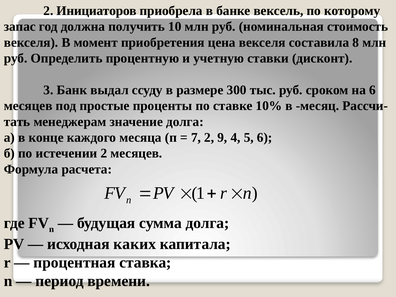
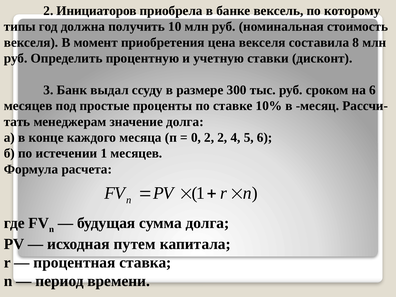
запас: запас -> типы
7: 7 -> 0
2 9: 9 -> 2
истечении 2: 2 -> 1
каких: каких -> путем
